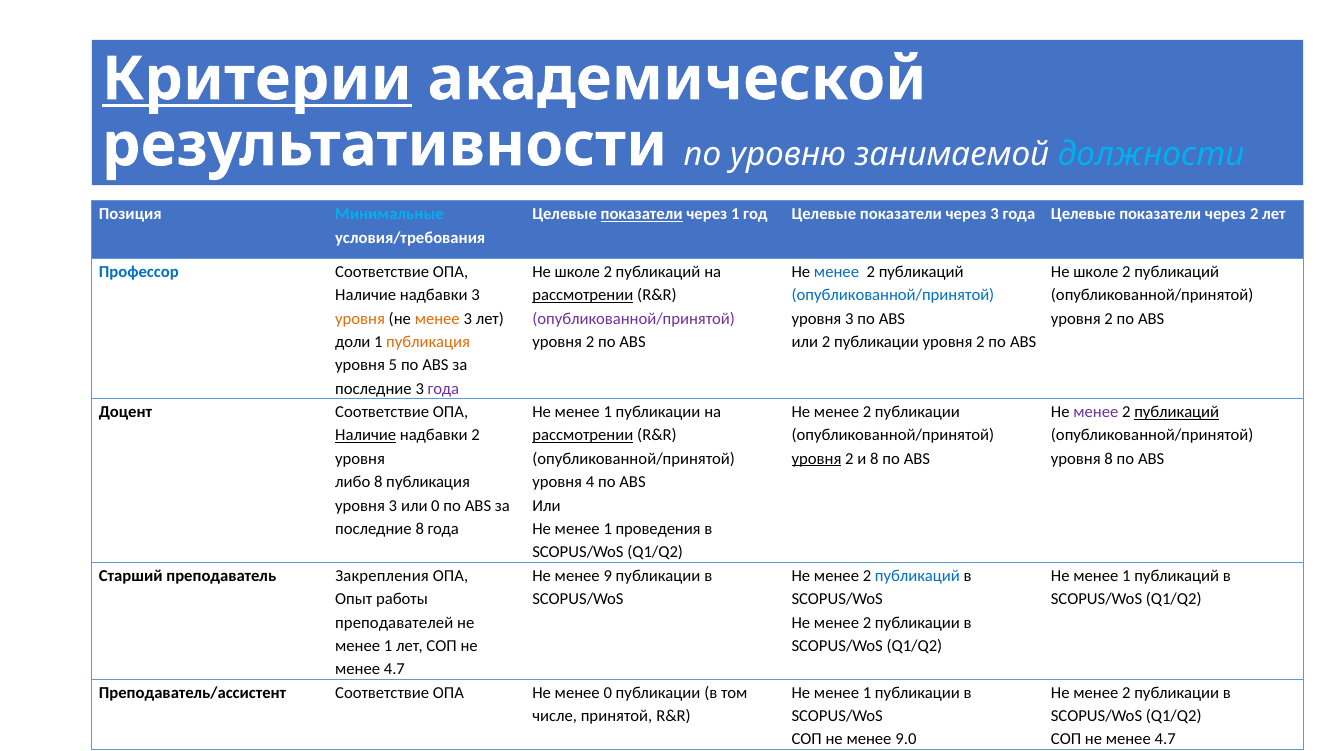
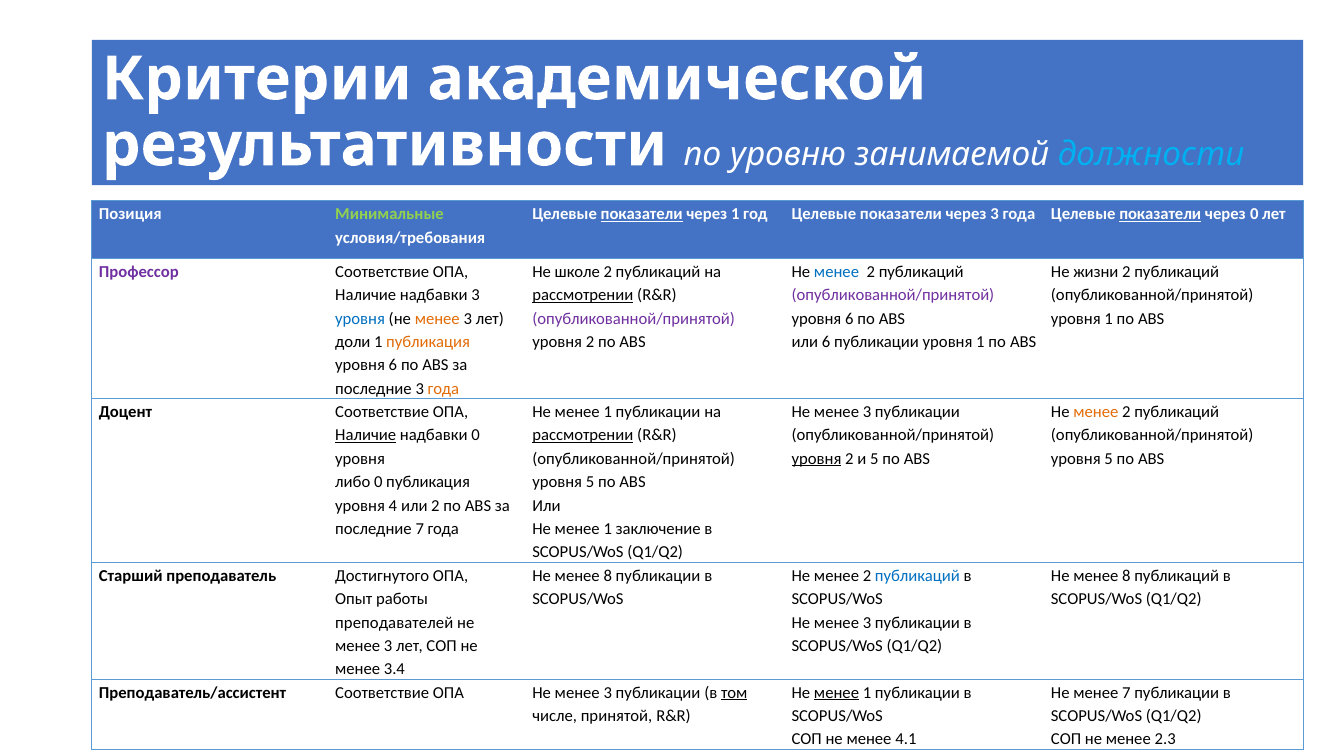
Критерии underline: present -> none
Минимальные colour: light blue -> light green
показатели at (1160, 214) underline: none -> present
через 2: 2 -> 0
Профессор colour: blue -> purple
школе at (1096, 272): школе -> жизни
опубликованной/принятой at (893, 295) colour: blue -> purple
уровня at (360, 318) colour: orange -> blue
3 at (849, 318): 3 -> 6
2 at (1109, 318): 2 -> 1
или 2: 2 -> 6
публикации уровня 2: 2 -> 1
5 at (393, 365): 5 -> 6
года at (443, 389) colour: purple -> orange
2 at (867, 412): 2 -> 3
менее at (1096, 412) colour: purple -> orange
публикаций at (1177, 412) underline: present -> none
надбавки 2: 2 -> 0
и 8: 8 -> 5
8 at (1109, 459): 8 -> 5
либо 8: 8 -> 0
4 at (590, 482): 4 -> 5
3 at (393, 506): 3 -> 4
или 0: 0 -> 2
последние 8: 8 -> 7
проведения: проведения -> заключение
Закрепления: Закрепления -> Достигнутого
9 at (608, 576): 9 -> 8
1 at (1126, 576): 1 -> 8
2 at (867, 622): 2 -> 3
1 at (388, 646): 1 -> 3
4.7 at (394, 669): 4.7 -> 3.4
ОПА Не менее 0: 0 -> 3
том underline: none -> present
менее at (837, 693) underline: none -> present
2 at (1126, 693): 2 -> 7
9.0: 9.0 -> 4.1
4.7 at (1165, 739): 4.7 -> 2.3
